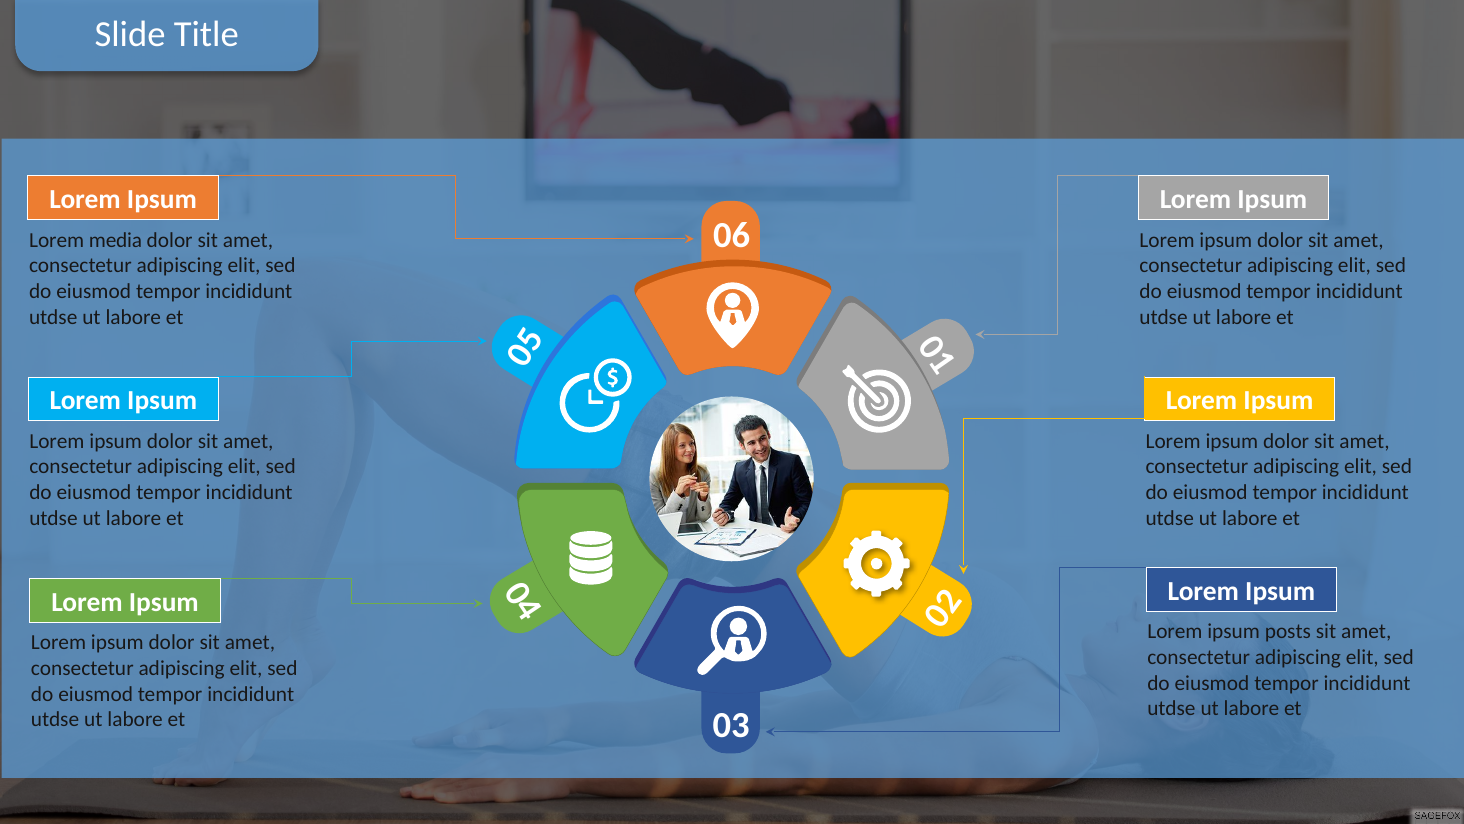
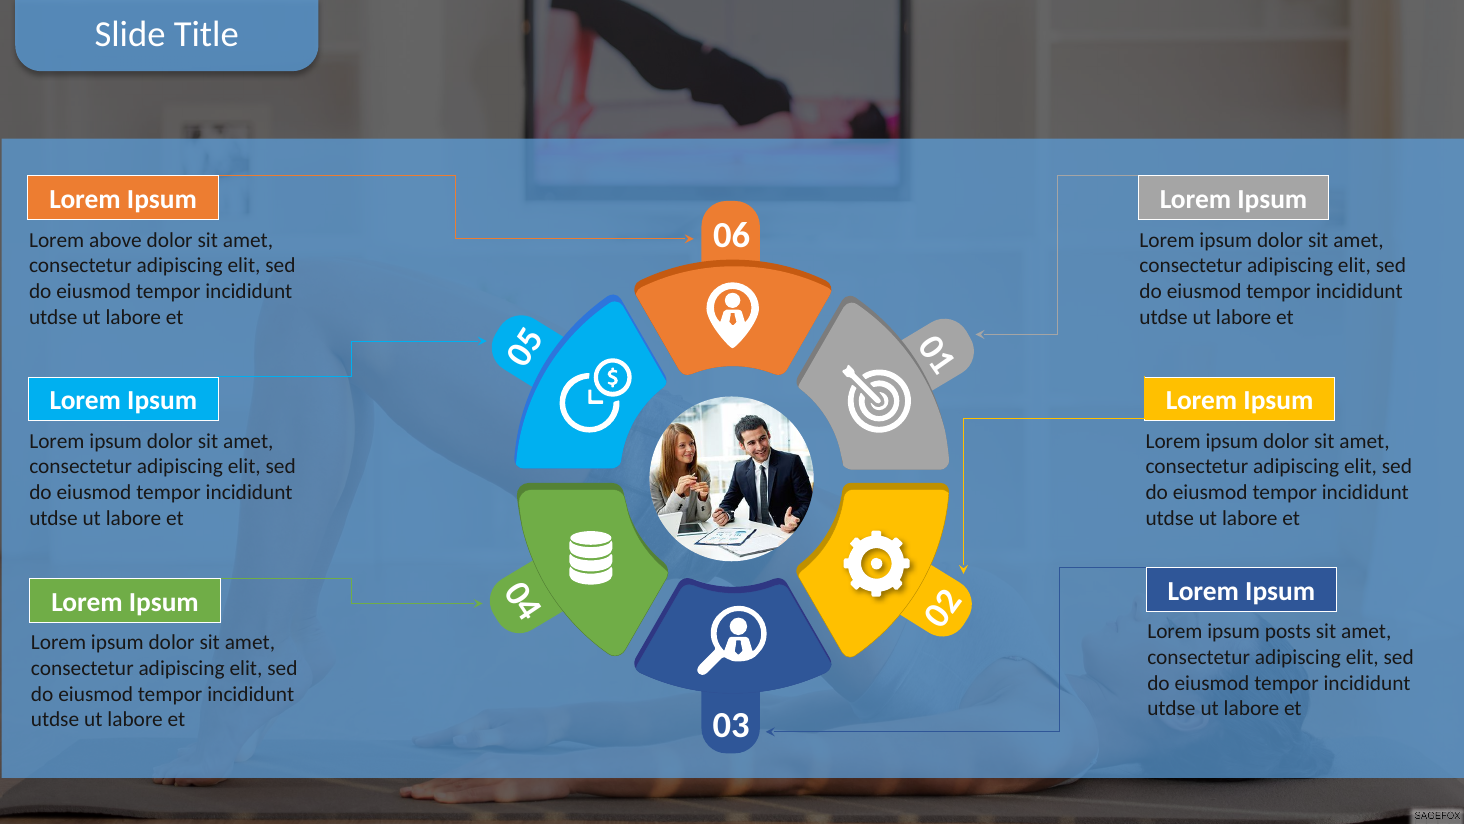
media: media -> above
